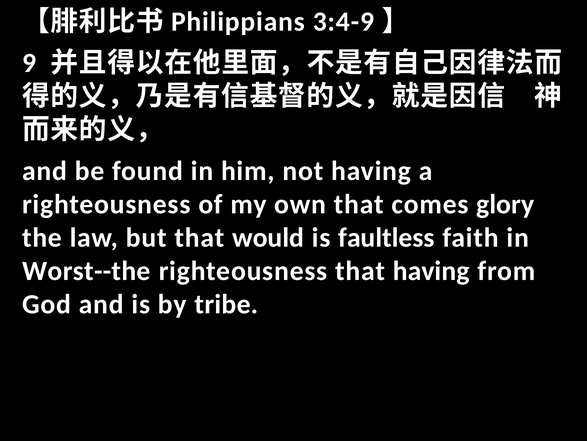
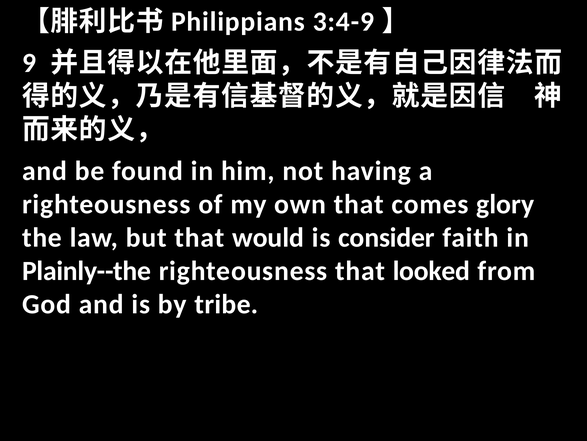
faultless: faultless -> consider
Worst--the: Worst--the -> Plainly--the
that having: having -> looked
